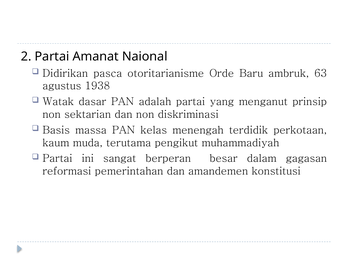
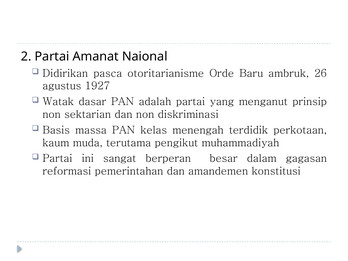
63: 63 -> 26
1938: 1938 -> 1927
